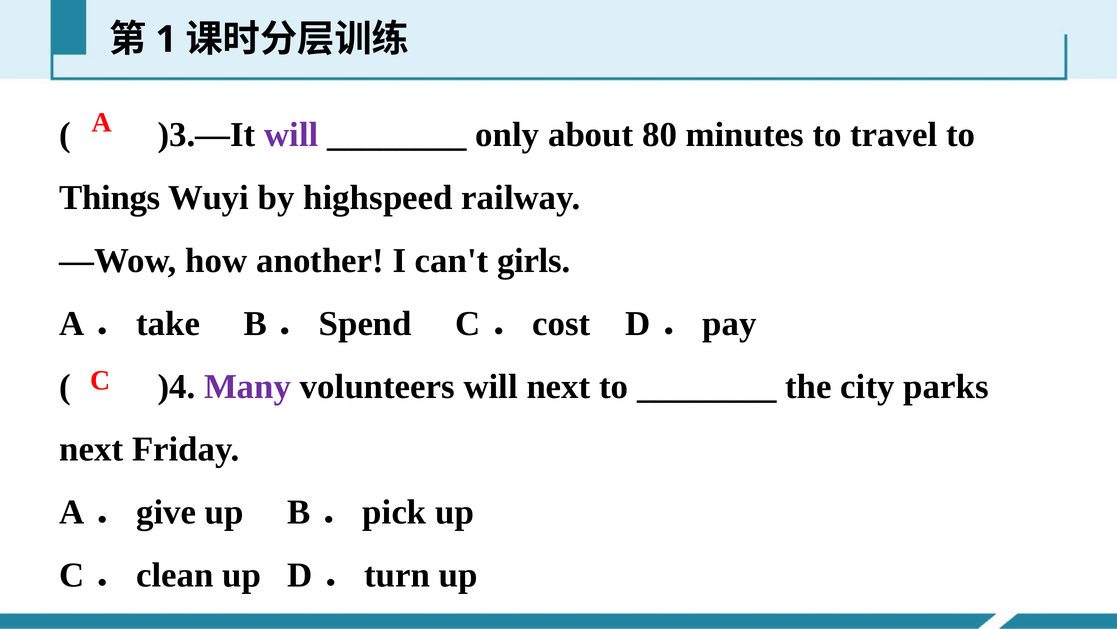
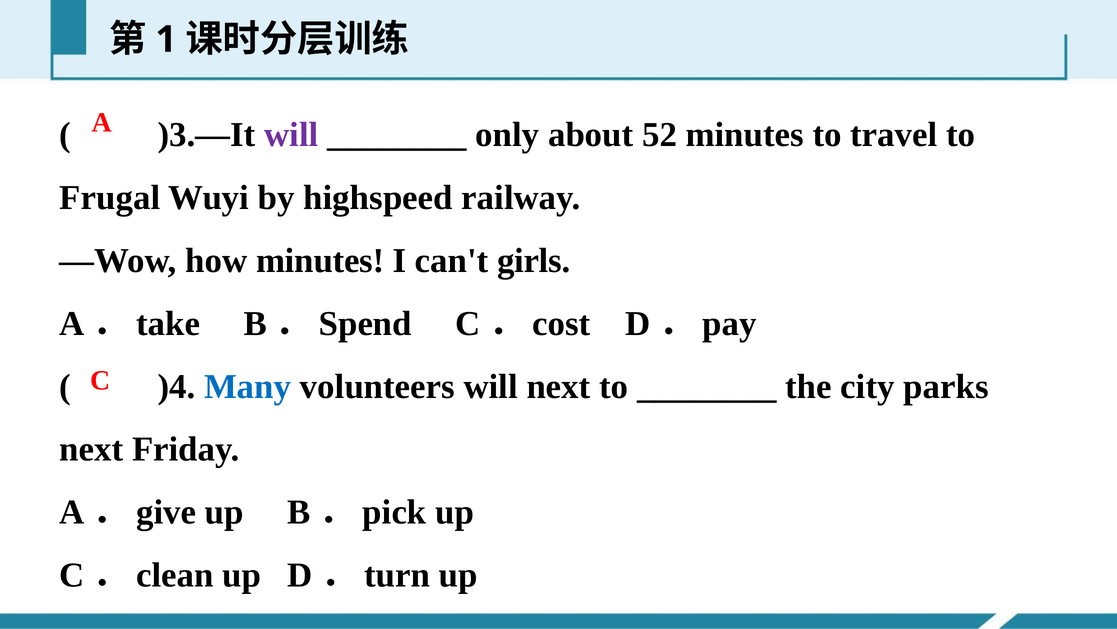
80: 80 -> 52
Things: Things -> Frugal
how another: another -> minutes
Many colour: purple -> blue
